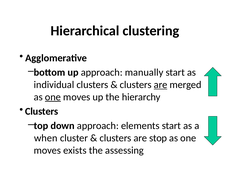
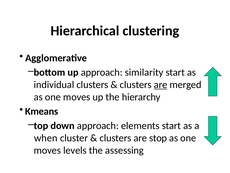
manually: manually -> similarity
one at (53, 97) underline: present -> none
Clusters at (42, 111): Clusters -> Kmeans
exists: exists -> levels
